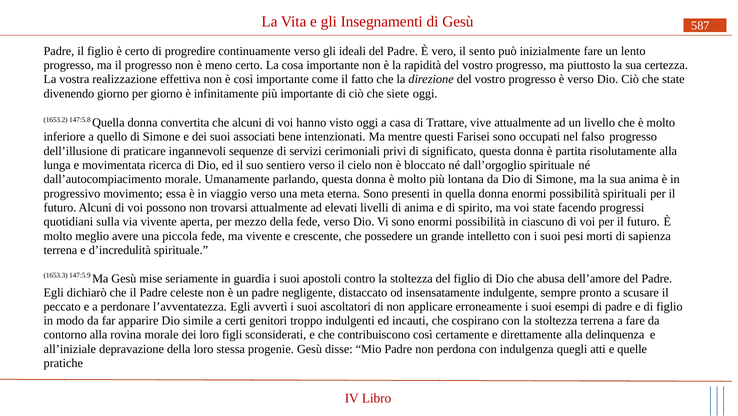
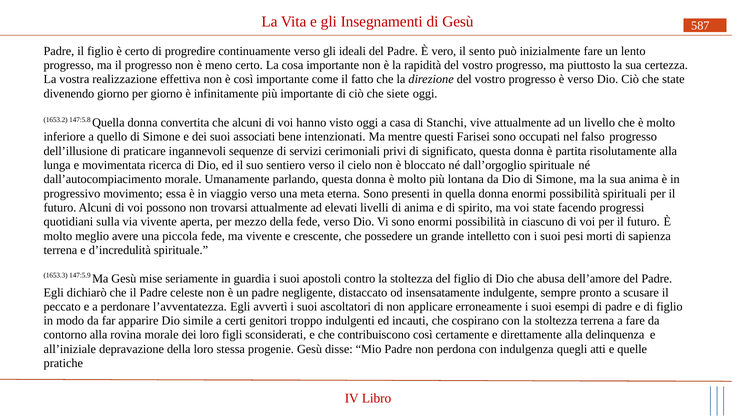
Trattare: Trattare -> Stanchi
